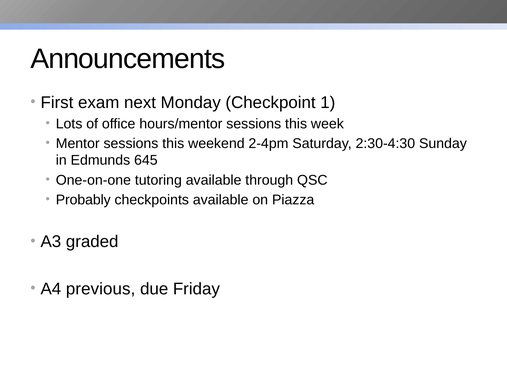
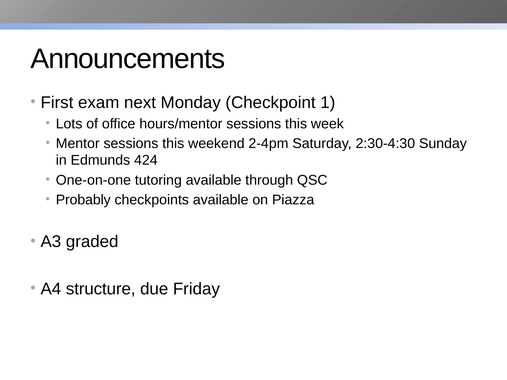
645: 645 -> 424
previous: previous -> structure
